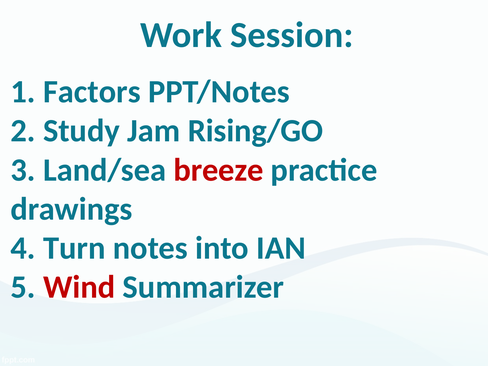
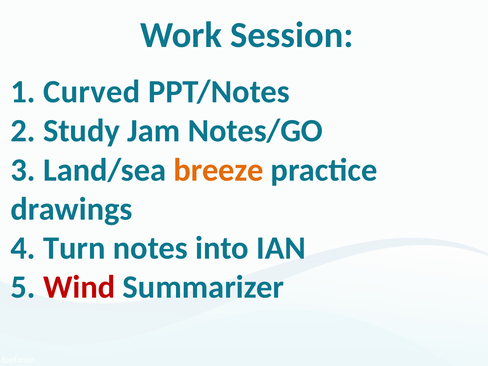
Factors: Factors -> Curved
Rising/GO: Rising/GO -> Notes/GO
breeze colour: red -> orange
